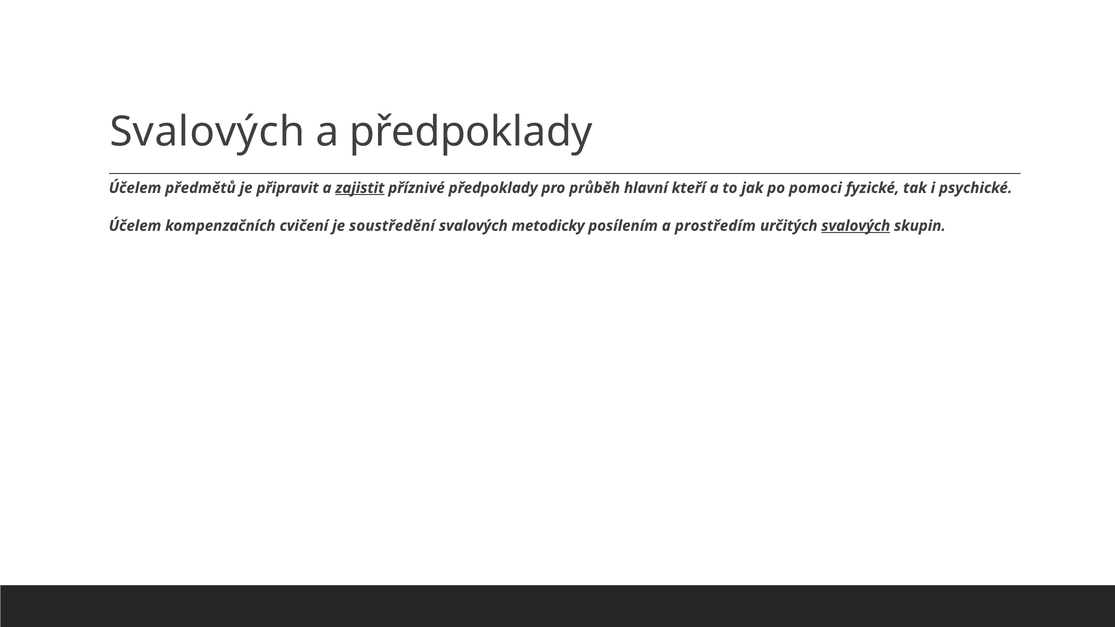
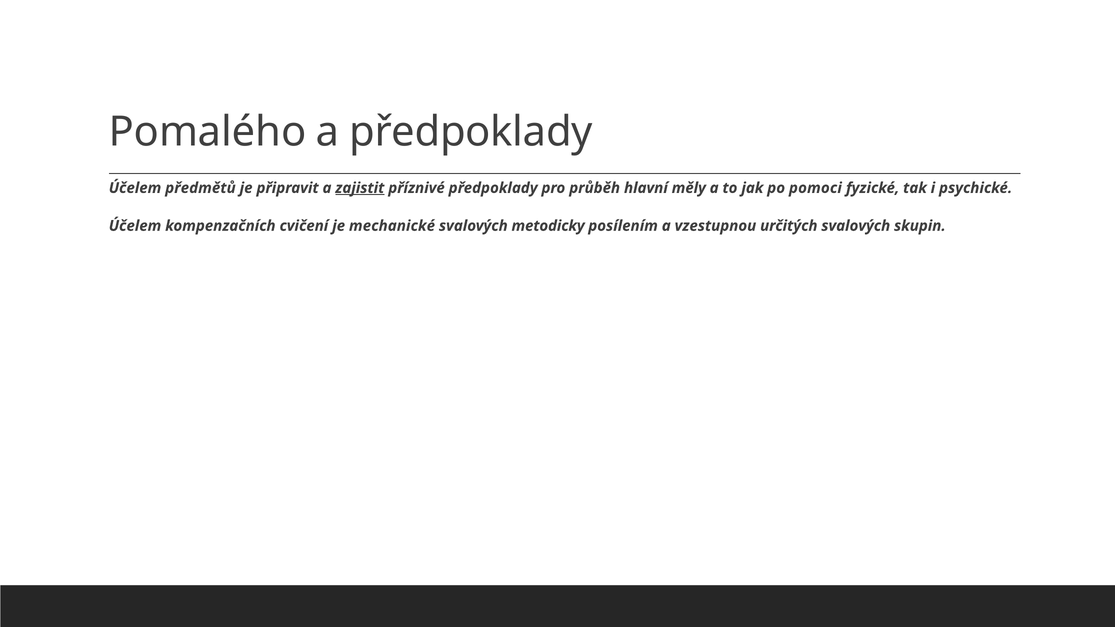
Svalových at (207, 132): Svalových -> Pomalého
kteří: kteří -> měly
soustředění: soustředění -> mechanické
prostředím: prostředím -> vzestupnou
svalových at (856, 226) underline: present -> none
